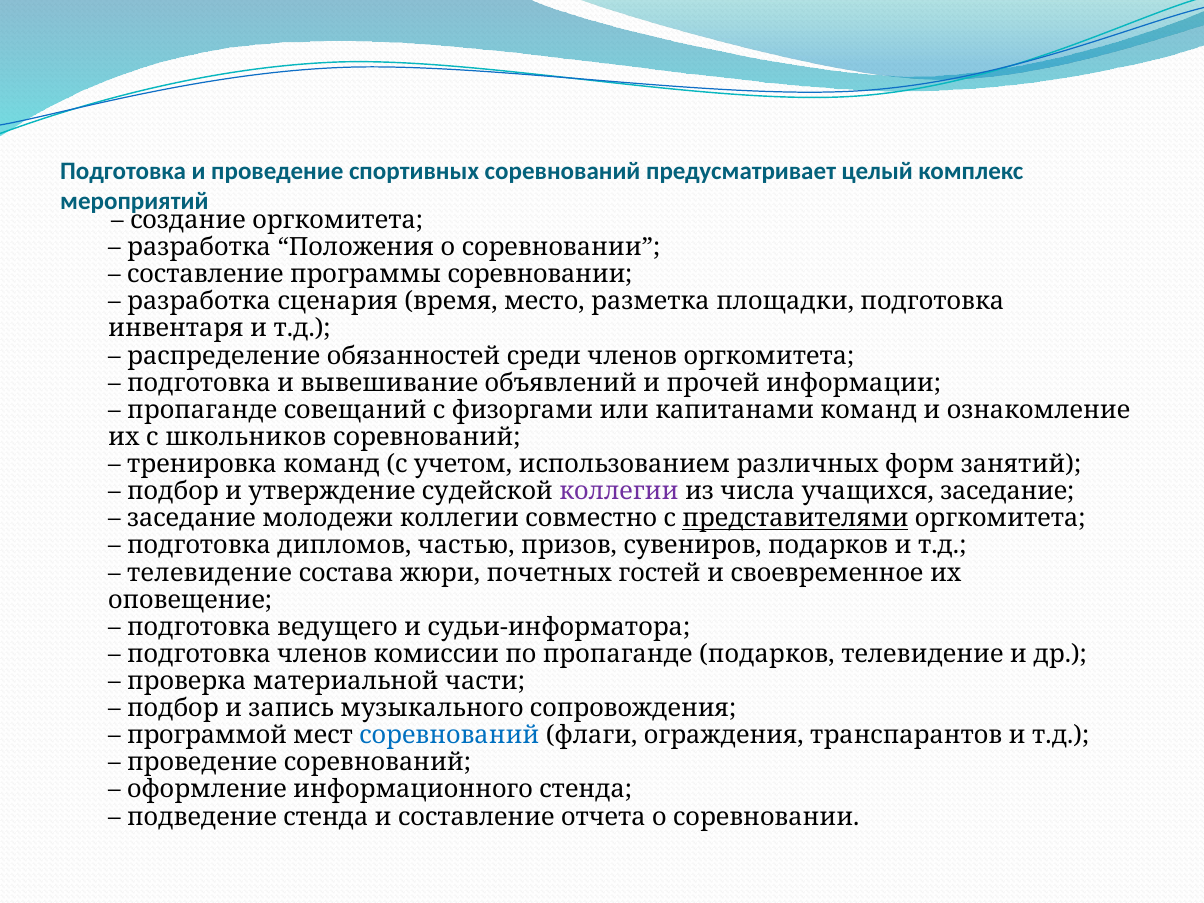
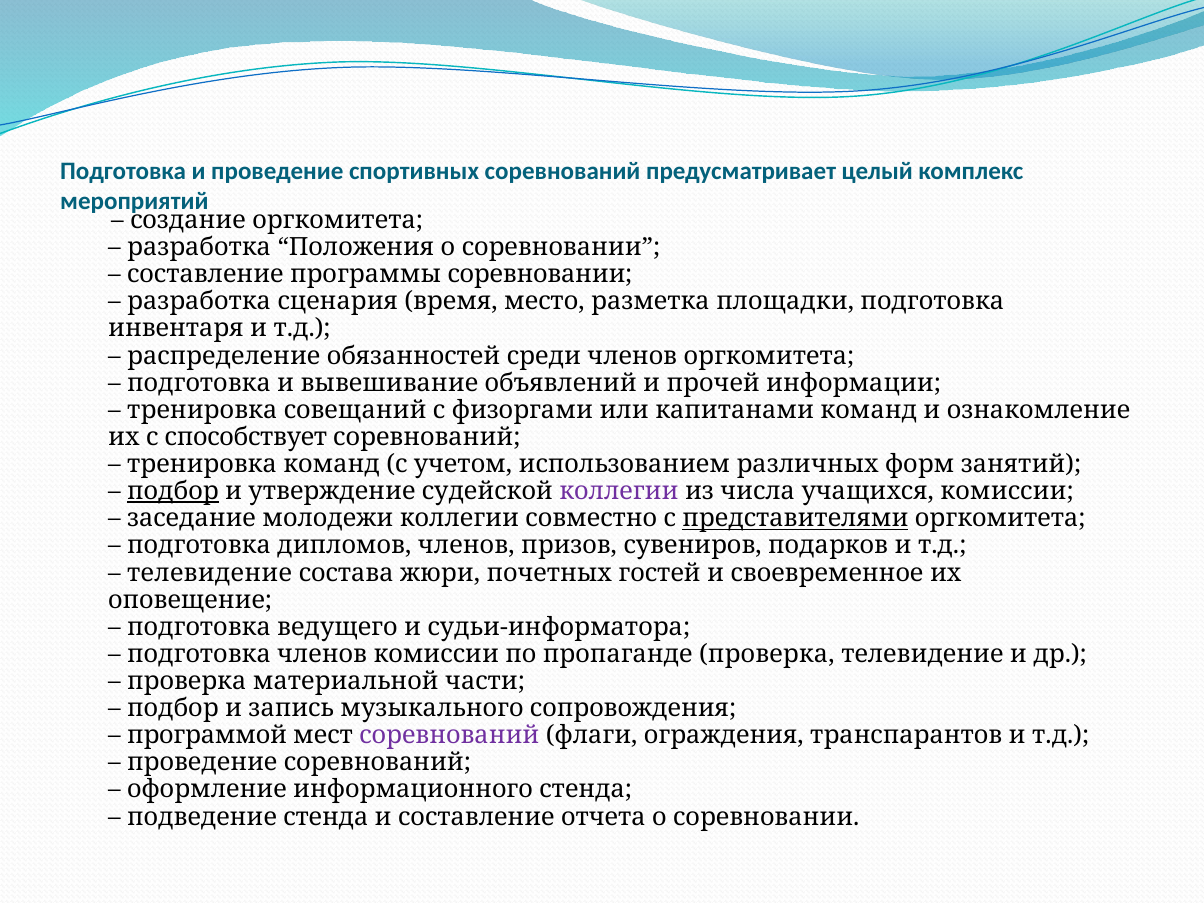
пропаганде at (202, 410): пропаганде -> тренировка
школьников: школьников -> способствует
подбор at (173, 491) underline: none -> present
учащихся заседание: заседание -> комиссии
дипломов частью: частью -> членов
пропаганде подарков: подарков -> проверка
соревнований at (449, 735) colour: blue -> purple
